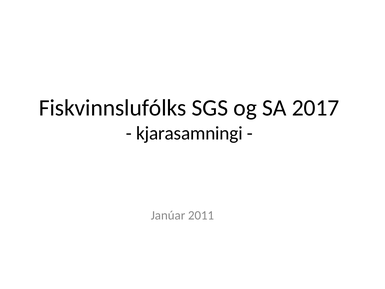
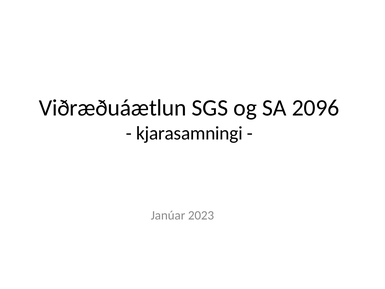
Fiskvinnslufólks: Fiskvinnslufólks -> Viðræðuáætlun
2017: 2017 -> 2096
2011: 2011 -> 2023
